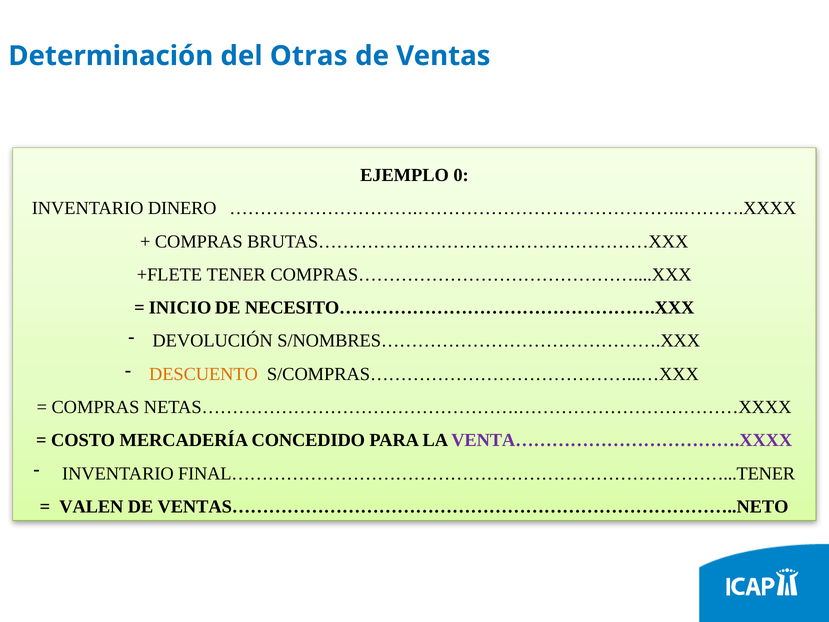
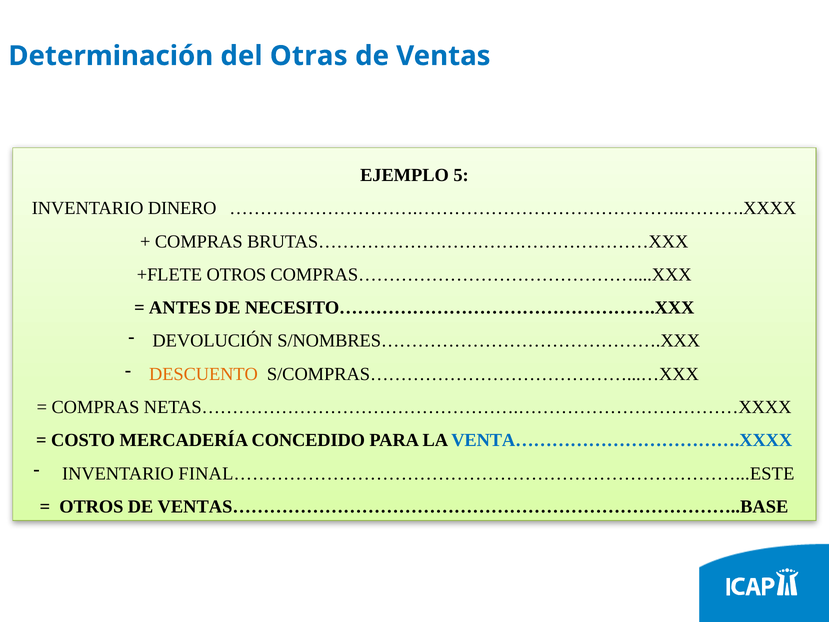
0: 0 -> 5
+FLETE TENER: TENER -> OTROS
INICIO: INICIO -> ANTES
VENTA……………………………….XXXX colour: purple -> blue
FINAL………………………………………………………………………...TENER: FINAL………………………………………………………………………...TENER -> FINAL………………………………………………………………………...ESTE
VALEN at (91, 506): VALEN -> OTROS
VENTAS………………………………………………………………………..NETO: VENTAS………………………………………………………………………..NETO -> VENTAS………………………………………………………………………..BASE
